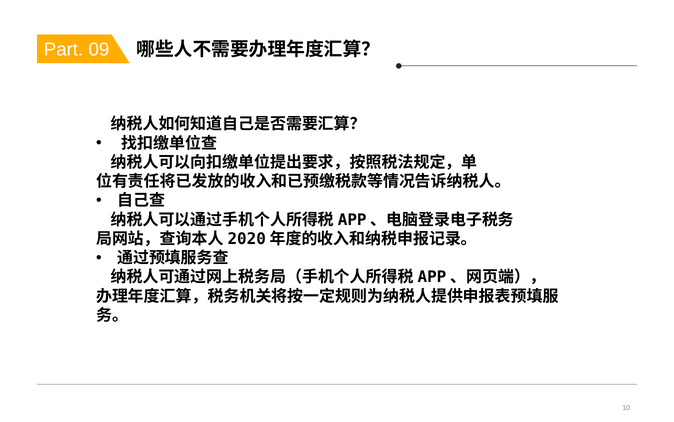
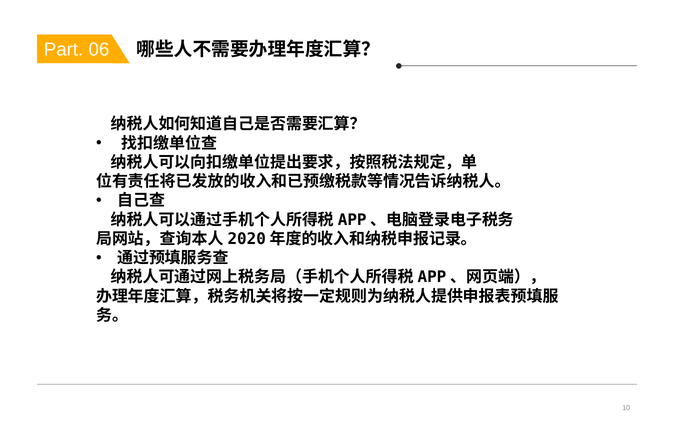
09: 09 -> 06
